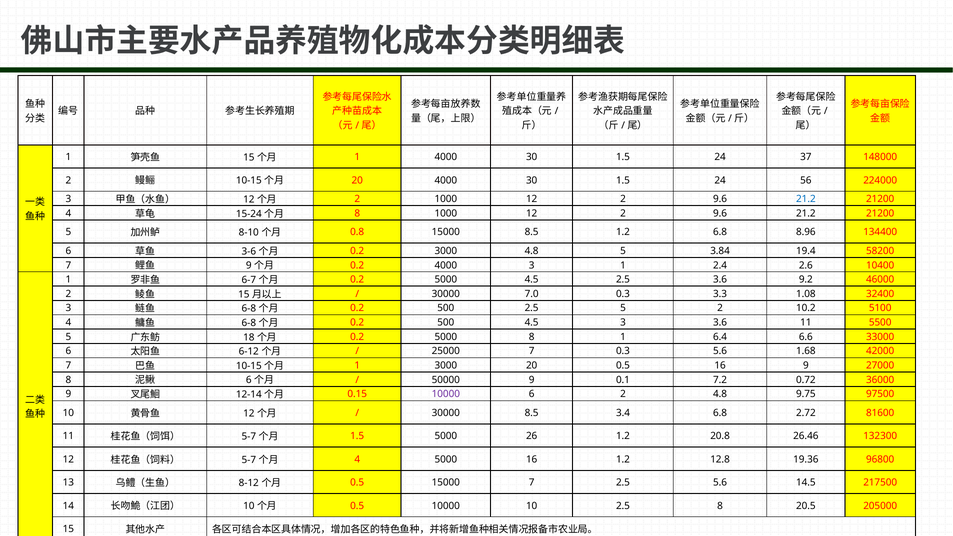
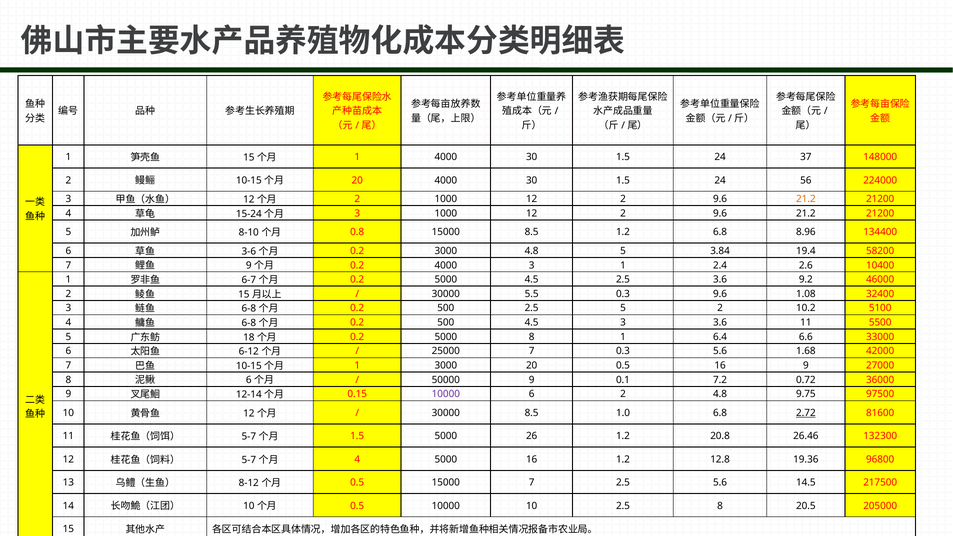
21.2 at (806, 199) colour: blue -> orange
8 at (357, 213): 8 -> 3
7.0: 7.0 -> 5.5
0.3 3.3: 3.3 -> 9.6
3.4: 3.4 -> 1.0
2.72 underline: none -> present
